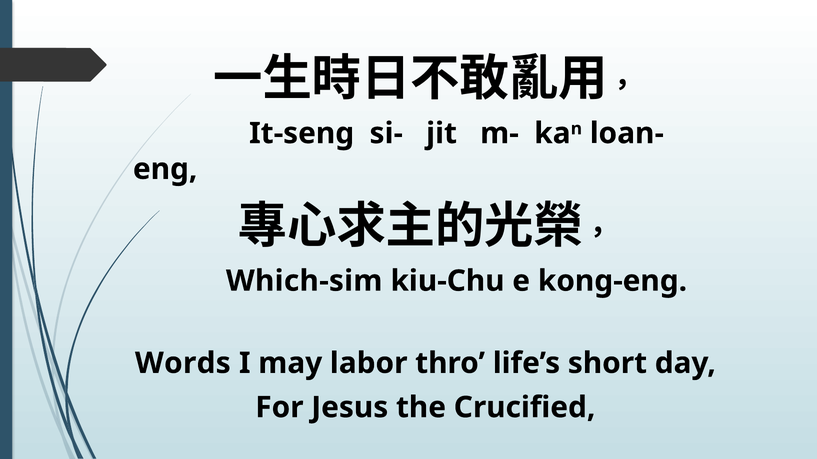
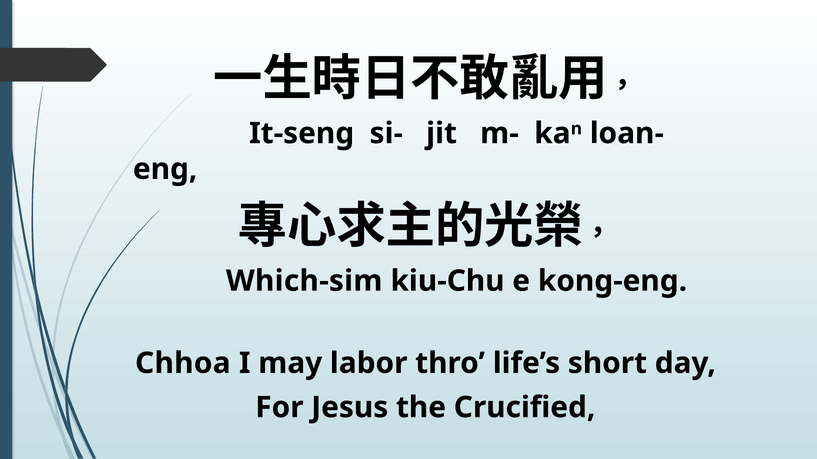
Words: Words -> Chhoa
